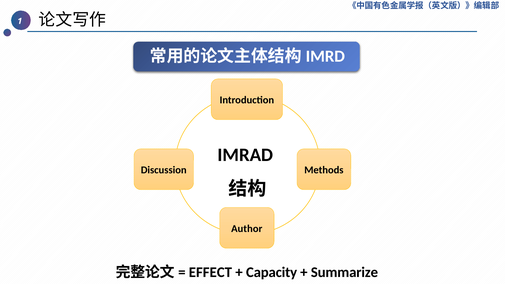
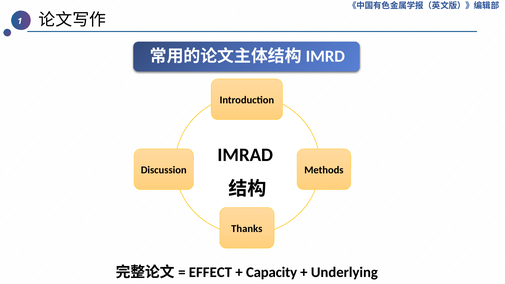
Author: Author -> Thanks
Summarize: Summarize -> Underlying
